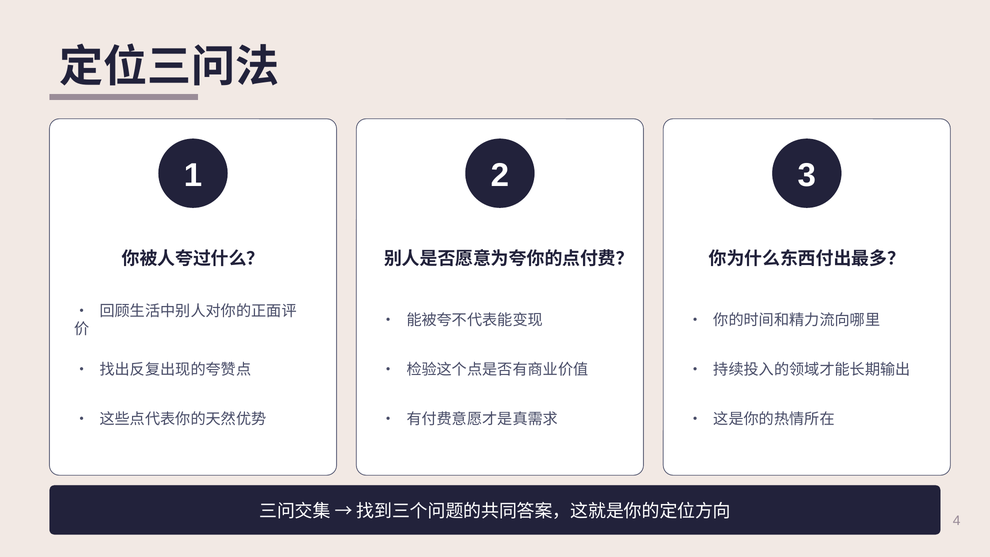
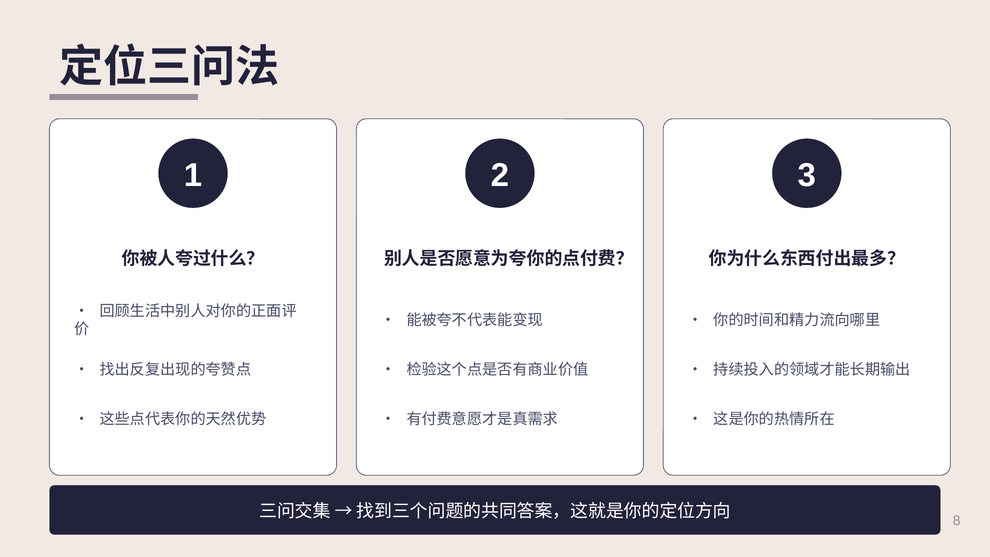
4: 4 -> 8
